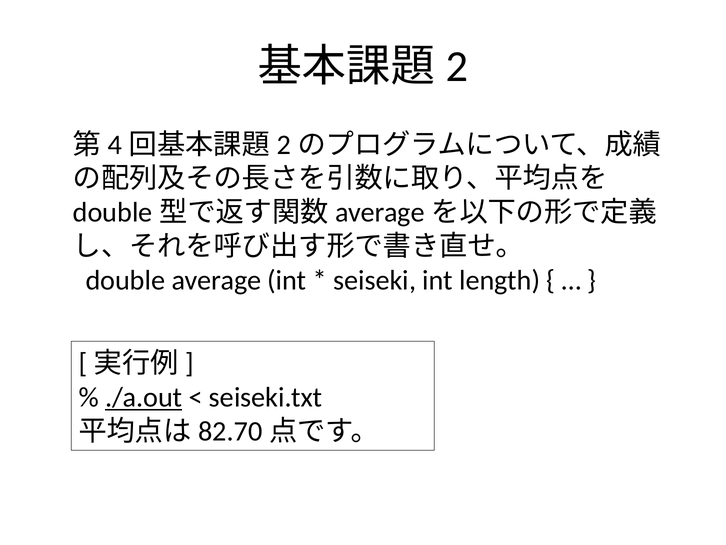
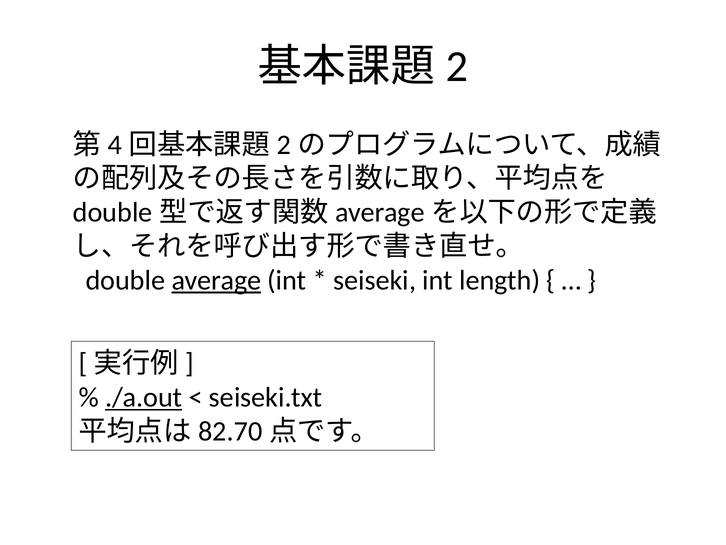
average underline: none -> present
